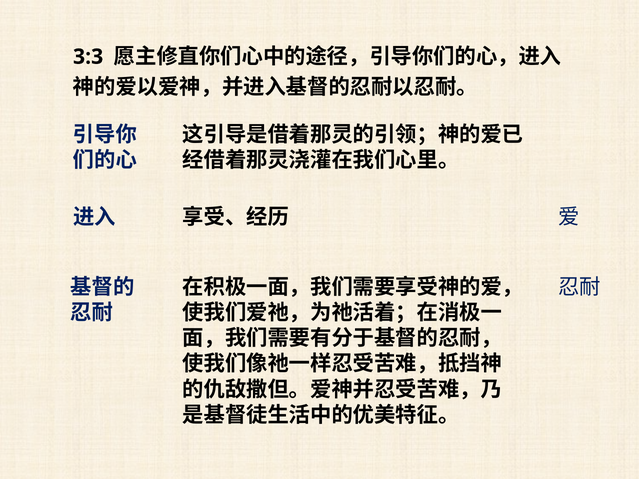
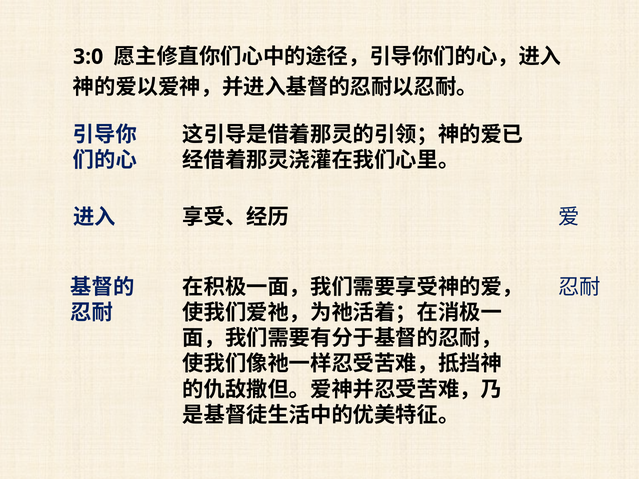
3:3: 3:3 -> 3:0
